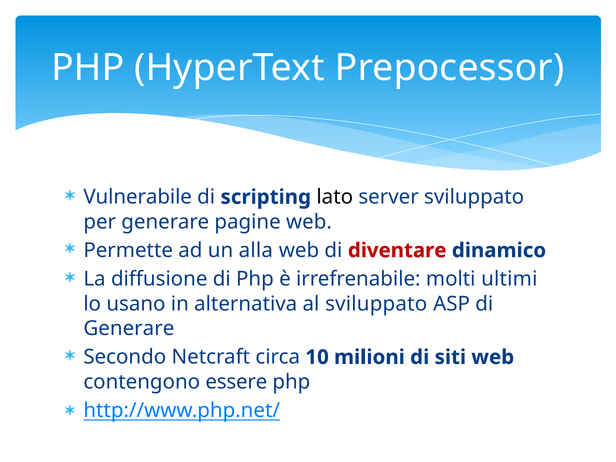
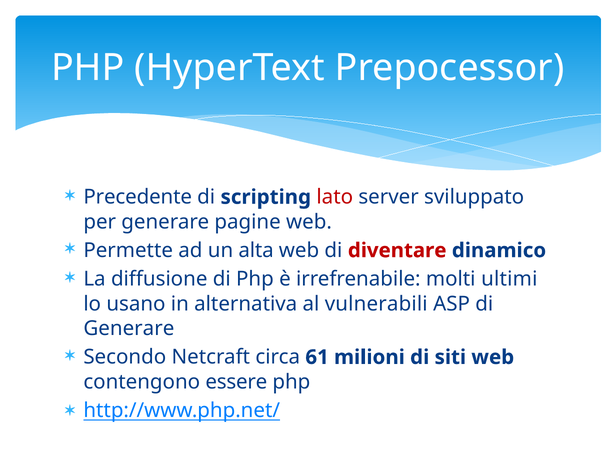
Vulnerabile: Vulnerabile -> Precedente
lato colour: black -> red
alla: alla -> alta
al sviluppato: sviluppato -> vulnerabili
10: 10 -> 61
